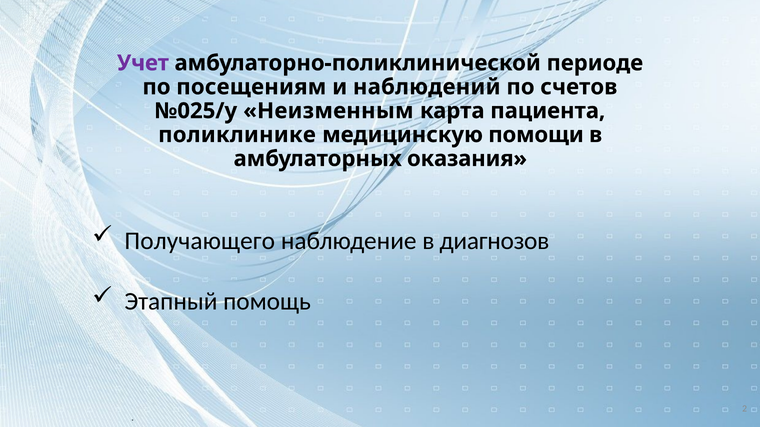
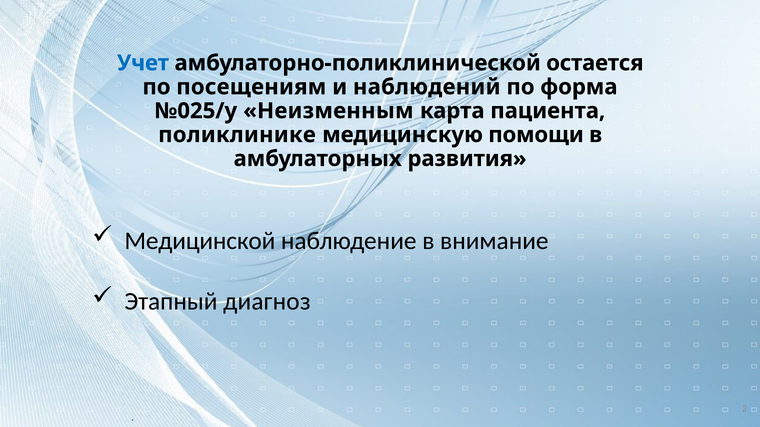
Учет colour: purple -> blue
периоде: периоде -> остается
счетов: счетов -> форма
оказания: оказания -> развития
Получающего: Получающего -> Медицинской
диагнозов: диагнозов -> внимание
помощь: помощь -> диагноз
